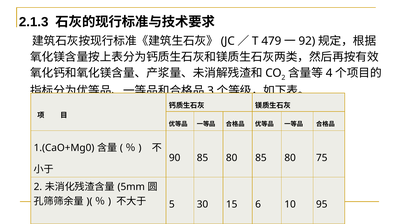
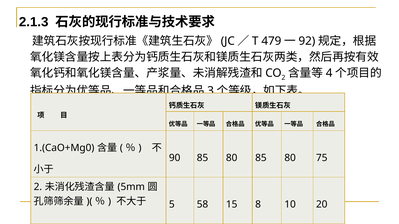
30: 30 -> 58
15 6: 6 -> 8
95: 95 -> 20
